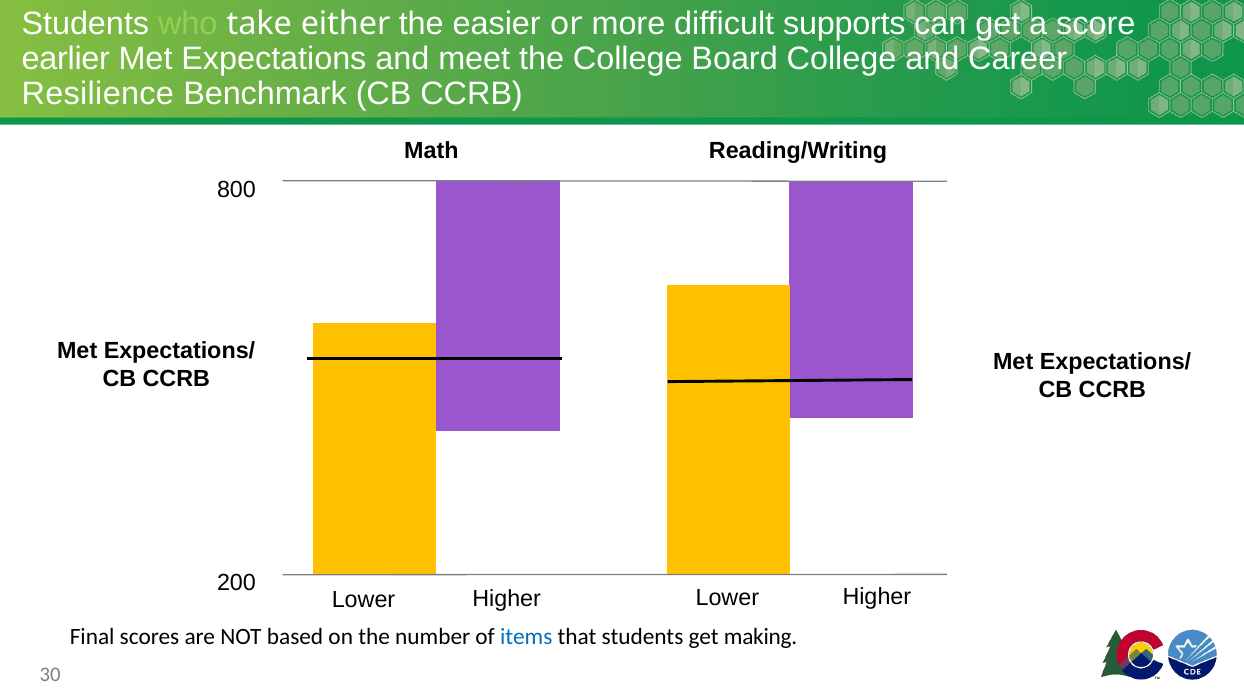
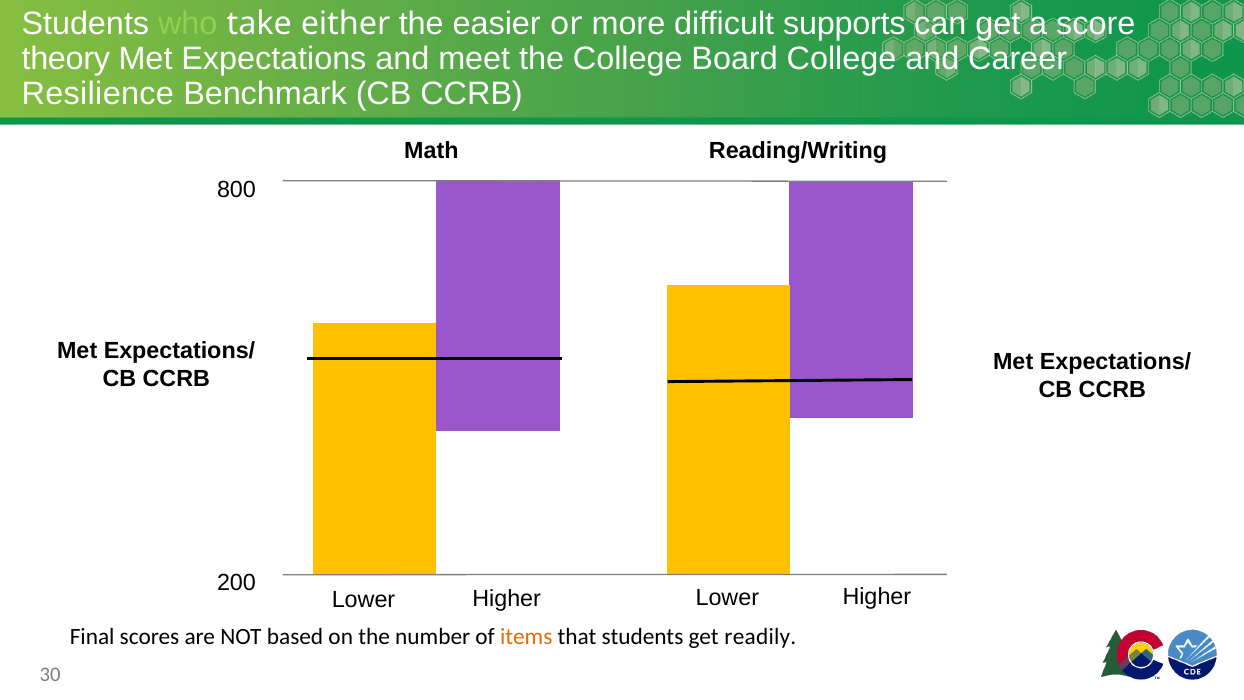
earlier: earlier -> theory
items colour: blue -> orange
making: making -> readily
